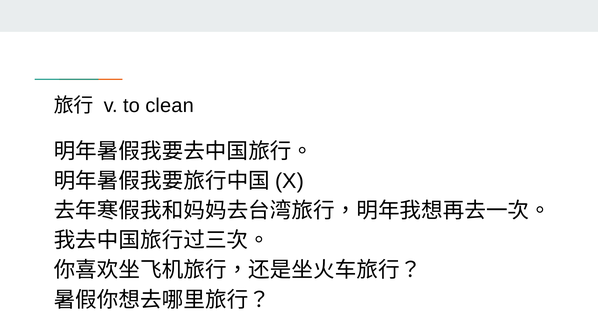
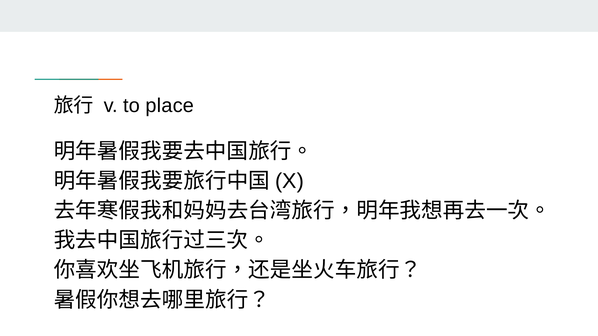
clean: clean -> place
